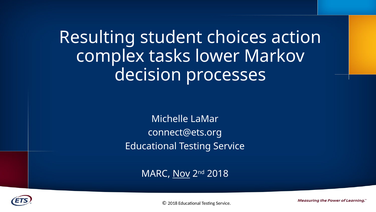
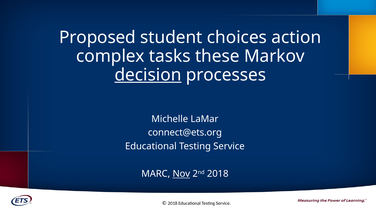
Resulting: Resulting -> Proposed
lower: lower -> these
decision underline: none -> present
